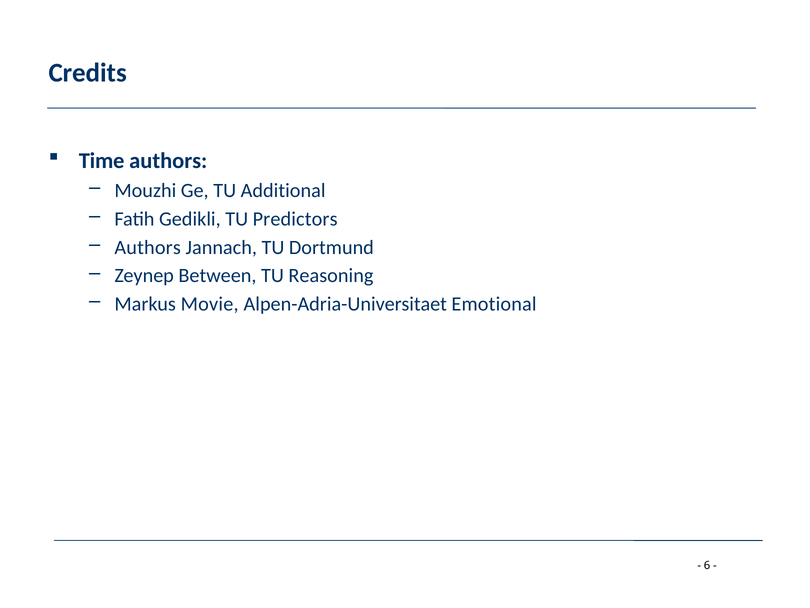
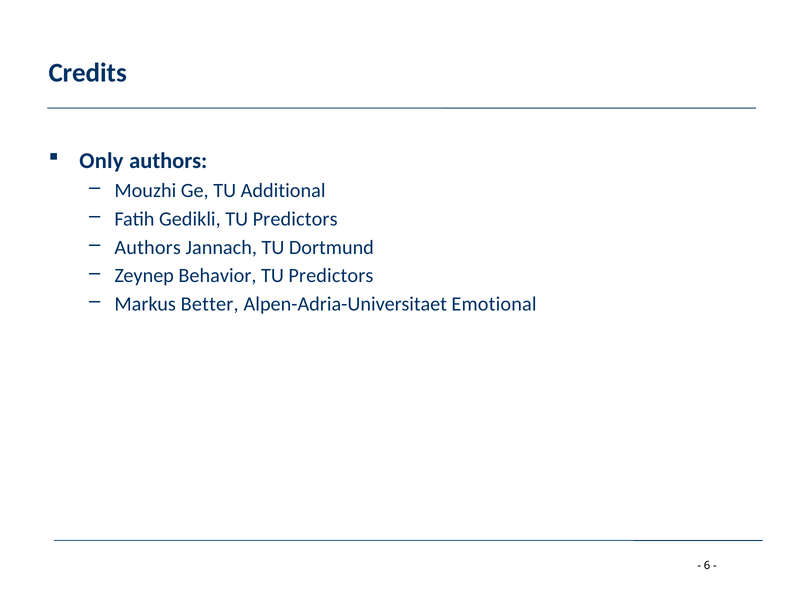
Time: Time -> Only
Between: Between -> Behavior
Reasoning at (331, 275): Reasoning -> Predictors
Movie: Movie -> Better
